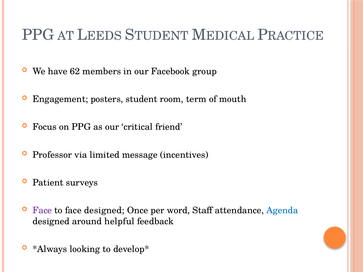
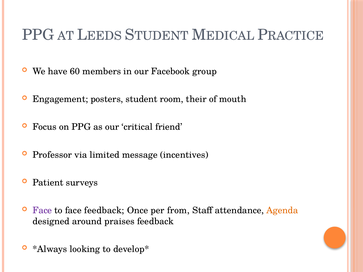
62: 62 -> 60
term: term -> their
face designed: designed -> feedback
word: word -> from
Agenda colour: blue -> orange
helpful: helpful -> praises
